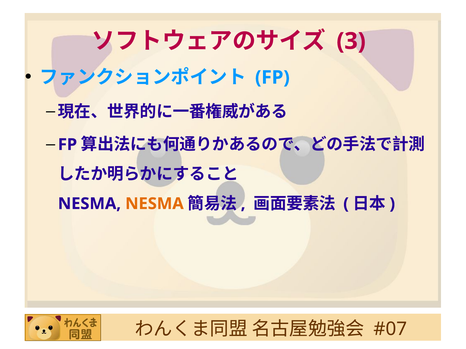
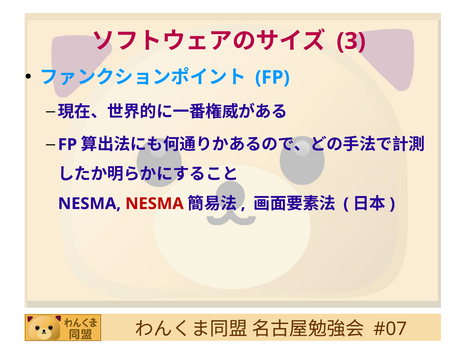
NESMA at (154, 204) colour: orange -> red
